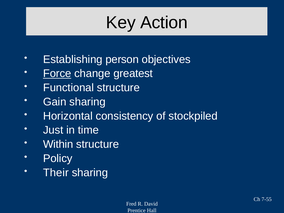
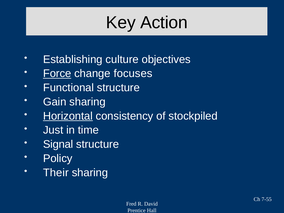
person: person -> culture
greatest: greatest -> focuses
Horizontal underline: none -> present
Within: Within -> Signal
